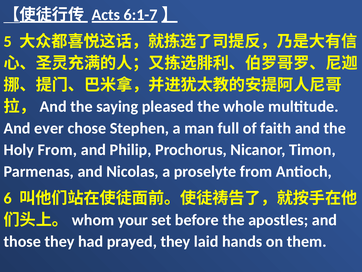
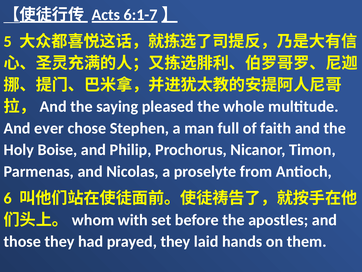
Holy From: From -> Boise
your: your -> with
